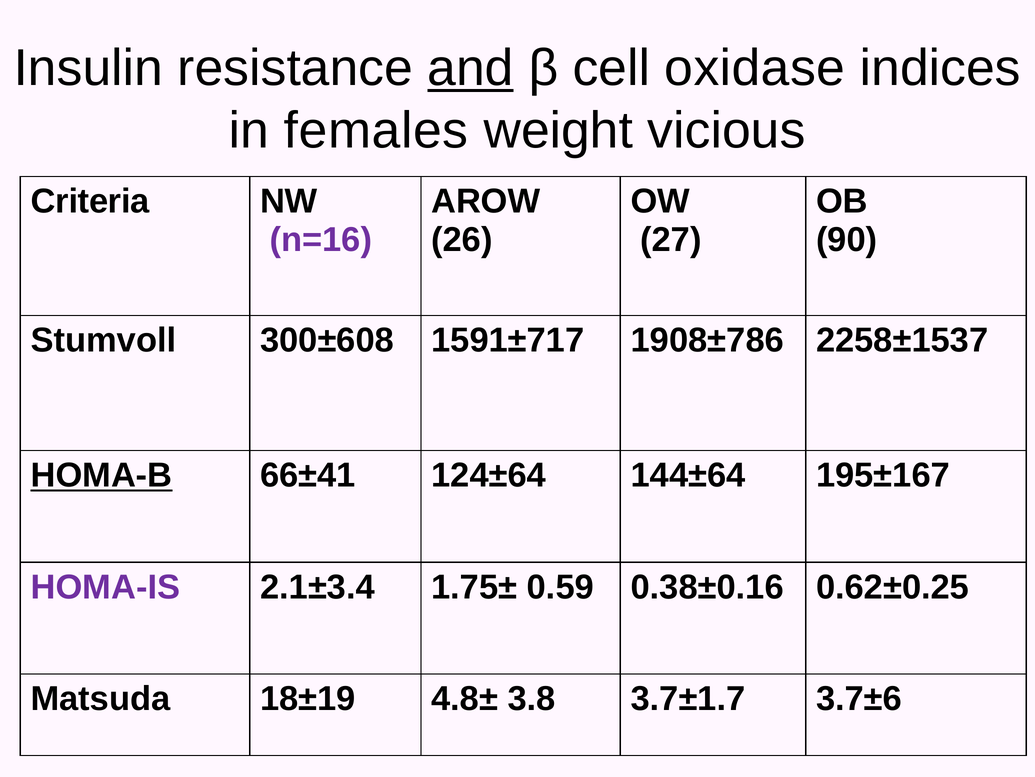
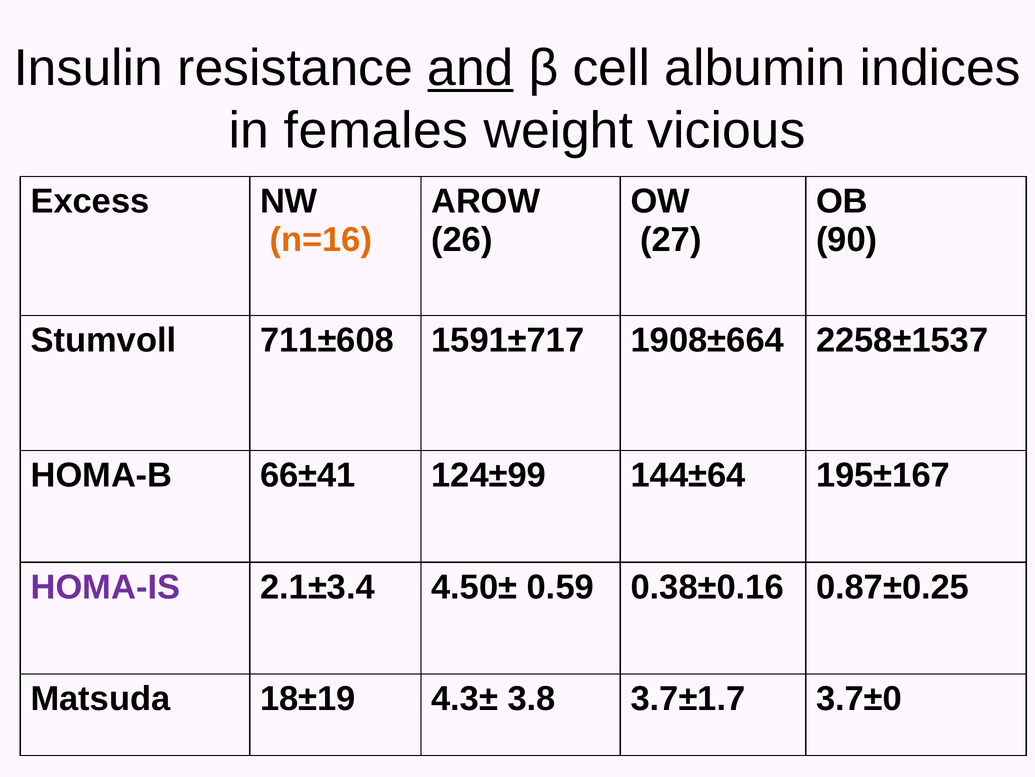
oxidase: oxidase -> albumin
Criteria: Criteria -> Excess
n=16 colour: purple -> orange
300±608: 300±608 -> 711±608
1908±786: 1908±786 -> 1908±664
HOMA-B underline: present -> none
124±64: 124±64 -> 124±99
1.75±: 1.75± -> 4.50±
0.62±0.25: 0.62±0.25 -> 0.87±0.25
4.8±: 4.8± -> 4.3±
3.7±6: 3.7±6 -> 3.7±0
